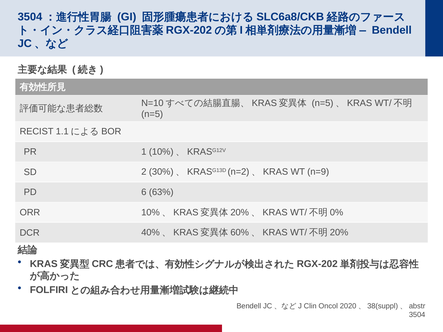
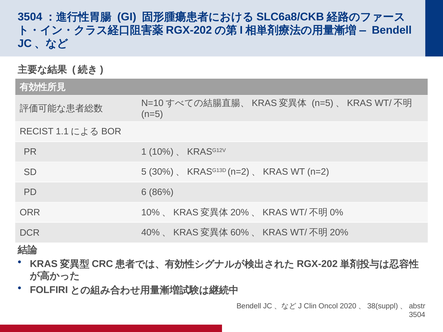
2: 2 -> 5
n=9: n=9 -> n=2
63%: 63% -> 86%
